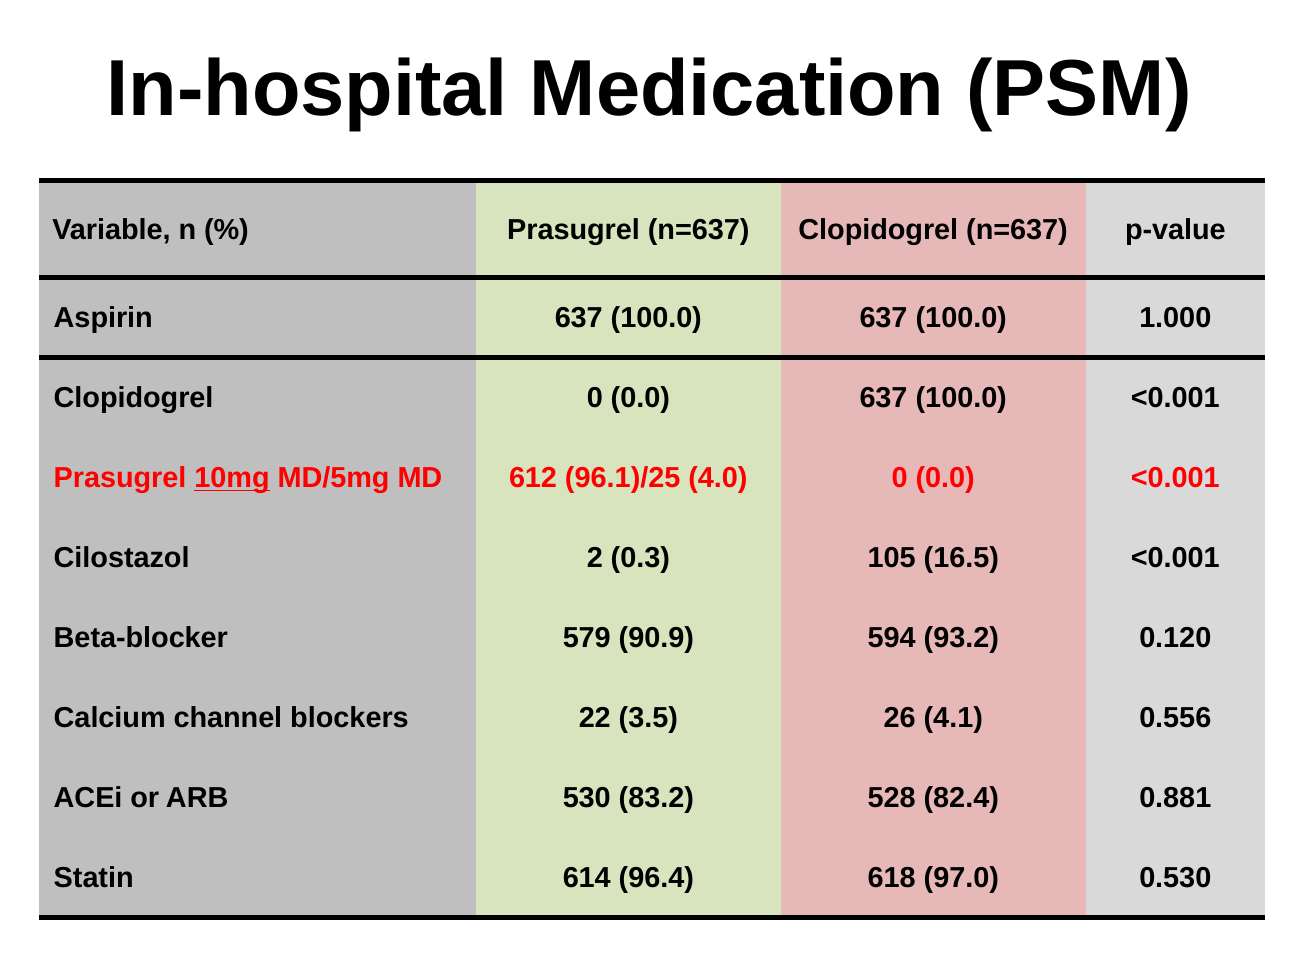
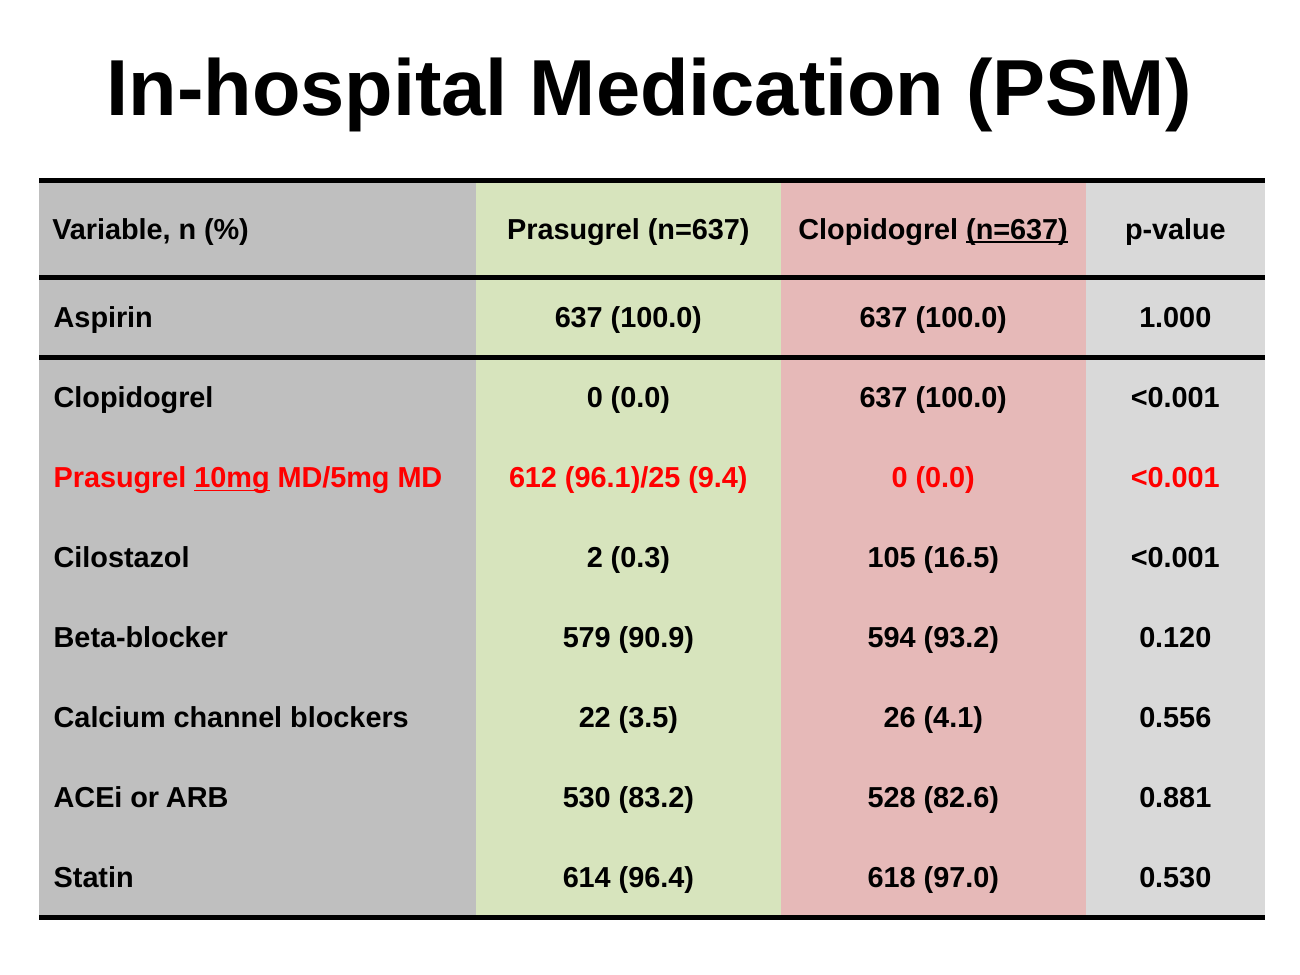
n=637 at (1017, 229) underline: none -> present
4.0: 4.0 -> 9.4
82.4: 82.4 -> 82.6
